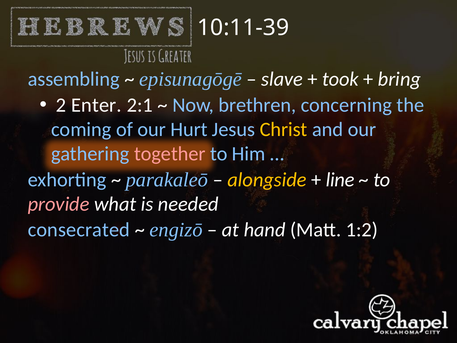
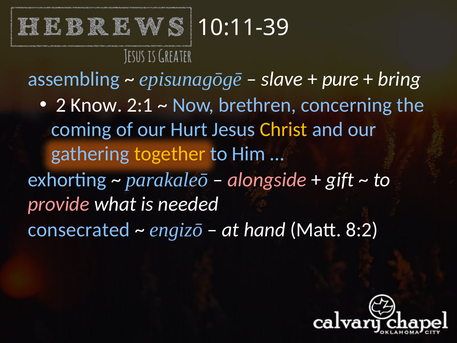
took: took -> pure
Enter: Enter -> Know
together colour: pink -> yellow
alongside colour: yellow -> pink
line: line -> gift
1:2: 1:2 -> 8:2
